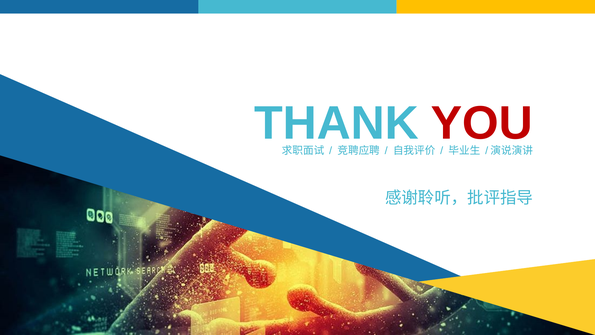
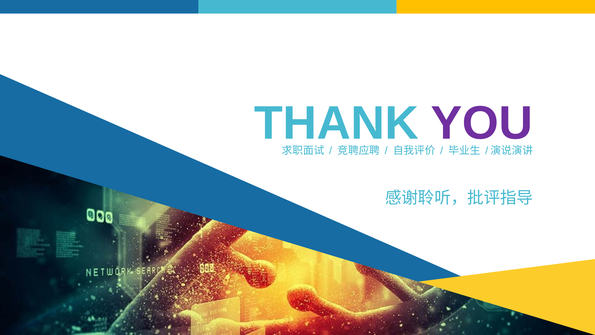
YOU colour: red -> purple
